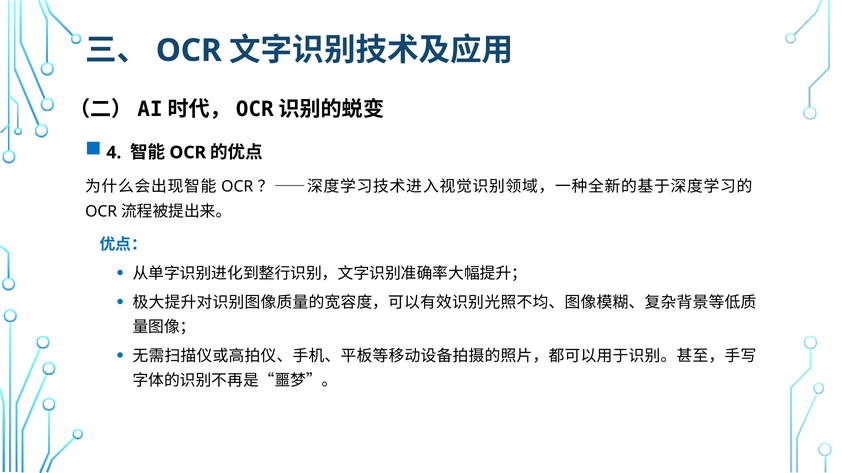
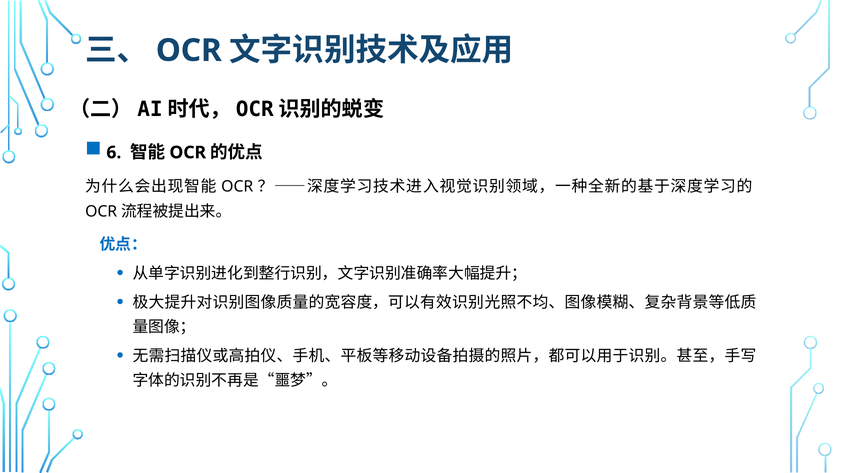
4: 4 -> 6
